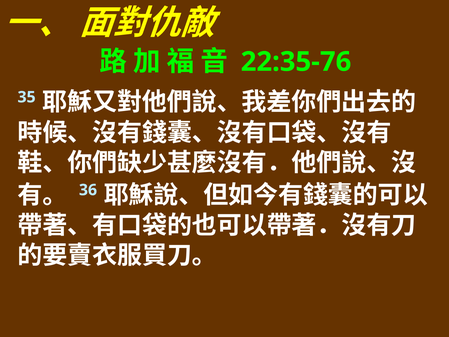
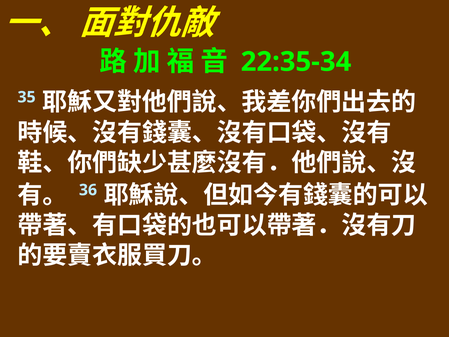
22:35-76: 22:35-76 -> 22:35-34
